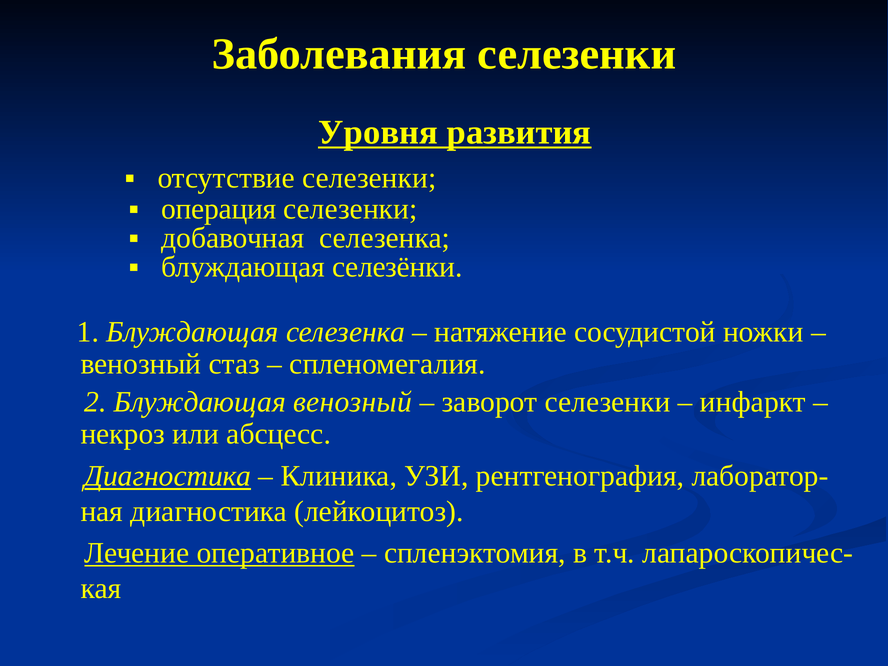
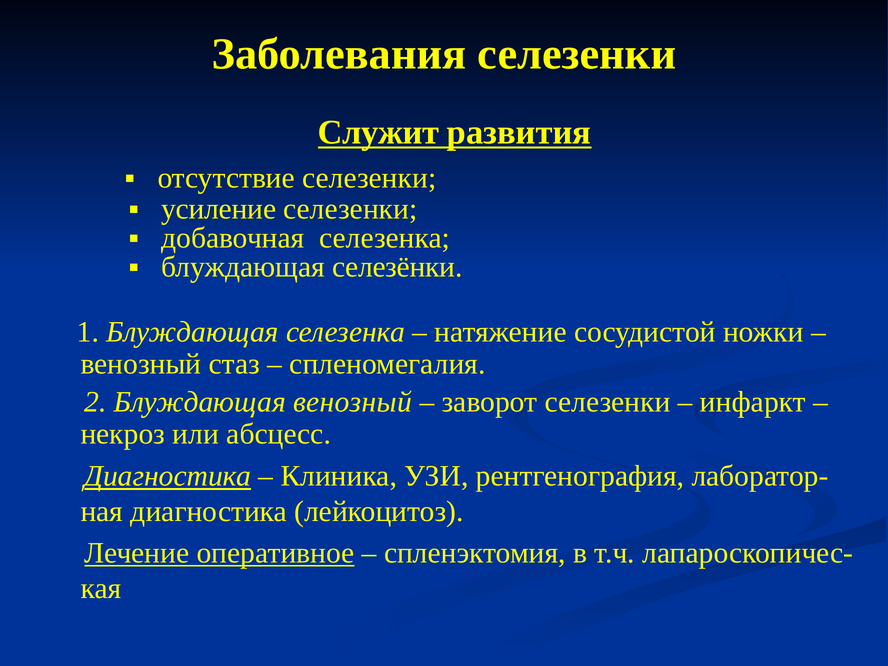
Уровня: Уровня -> Служит
операция: операция -> усиление
